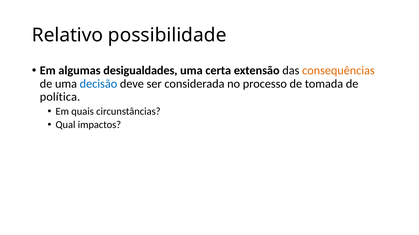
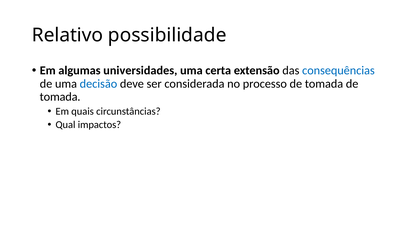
desigualdades: desigualdades -> universidades
consequências colour: orange -> blue
política at (60, 97): política -> tomada
